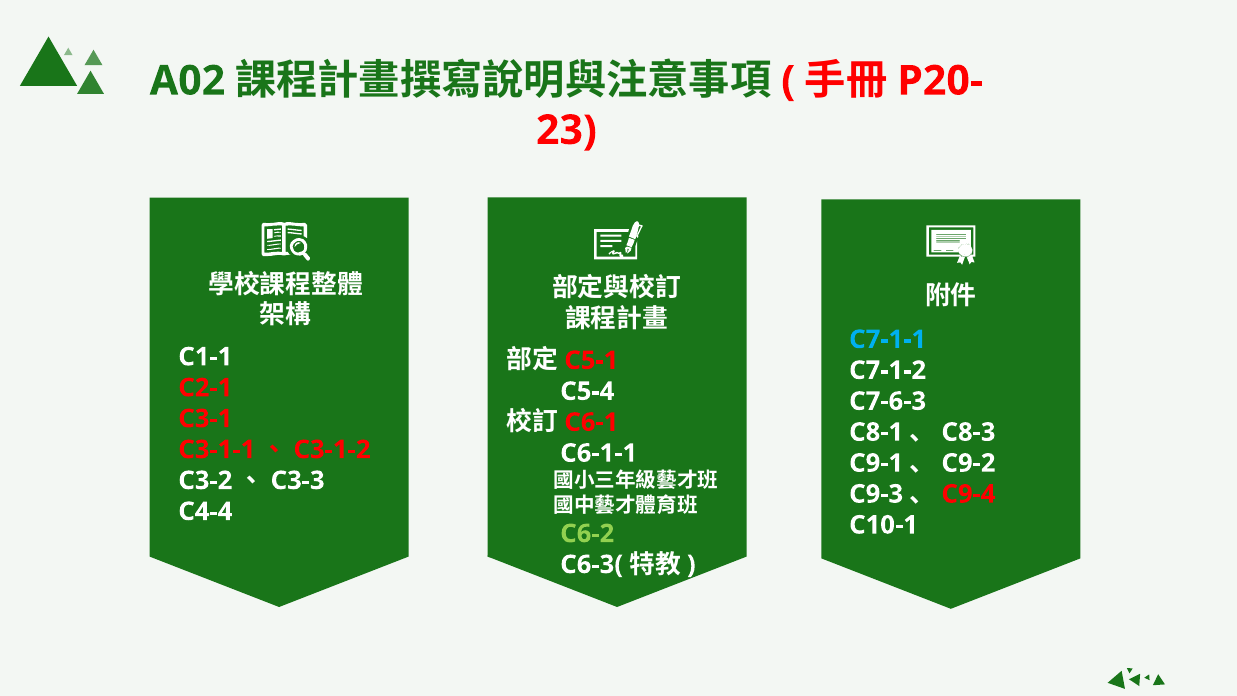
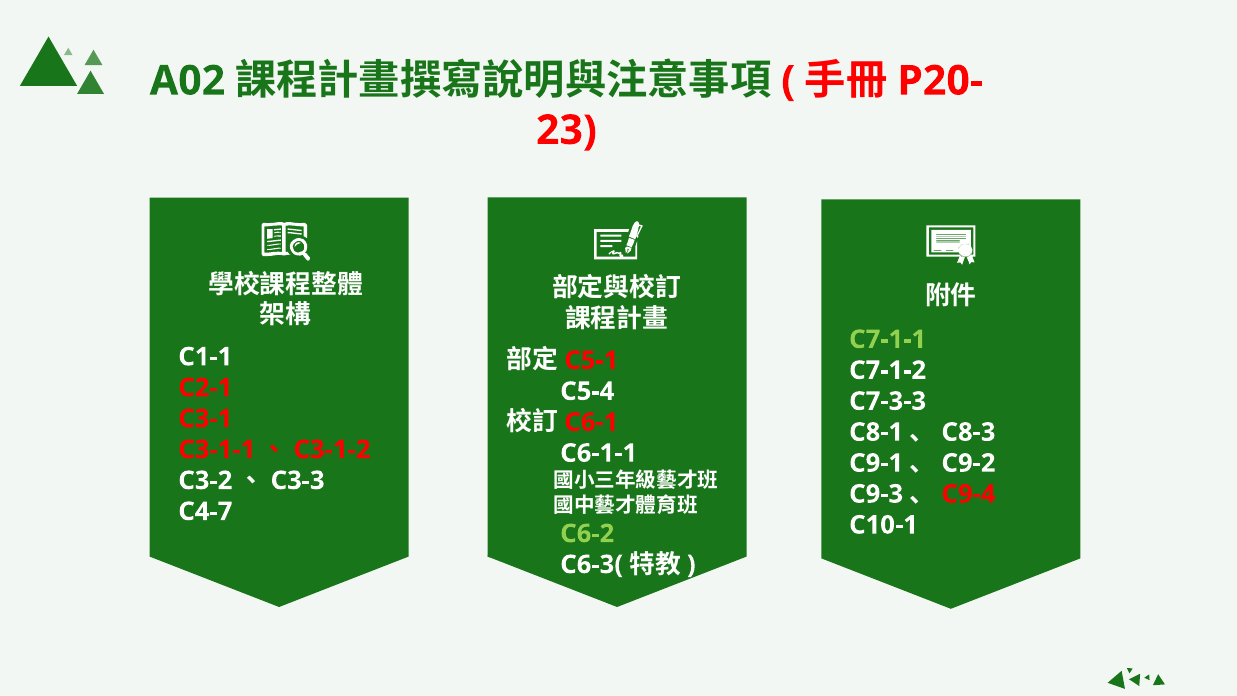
C7-1-1 colour: light blue -> light green
C7-6-3: C7-6-3 -> C7-3-3
C4-4: C4-4 -> C4-7
